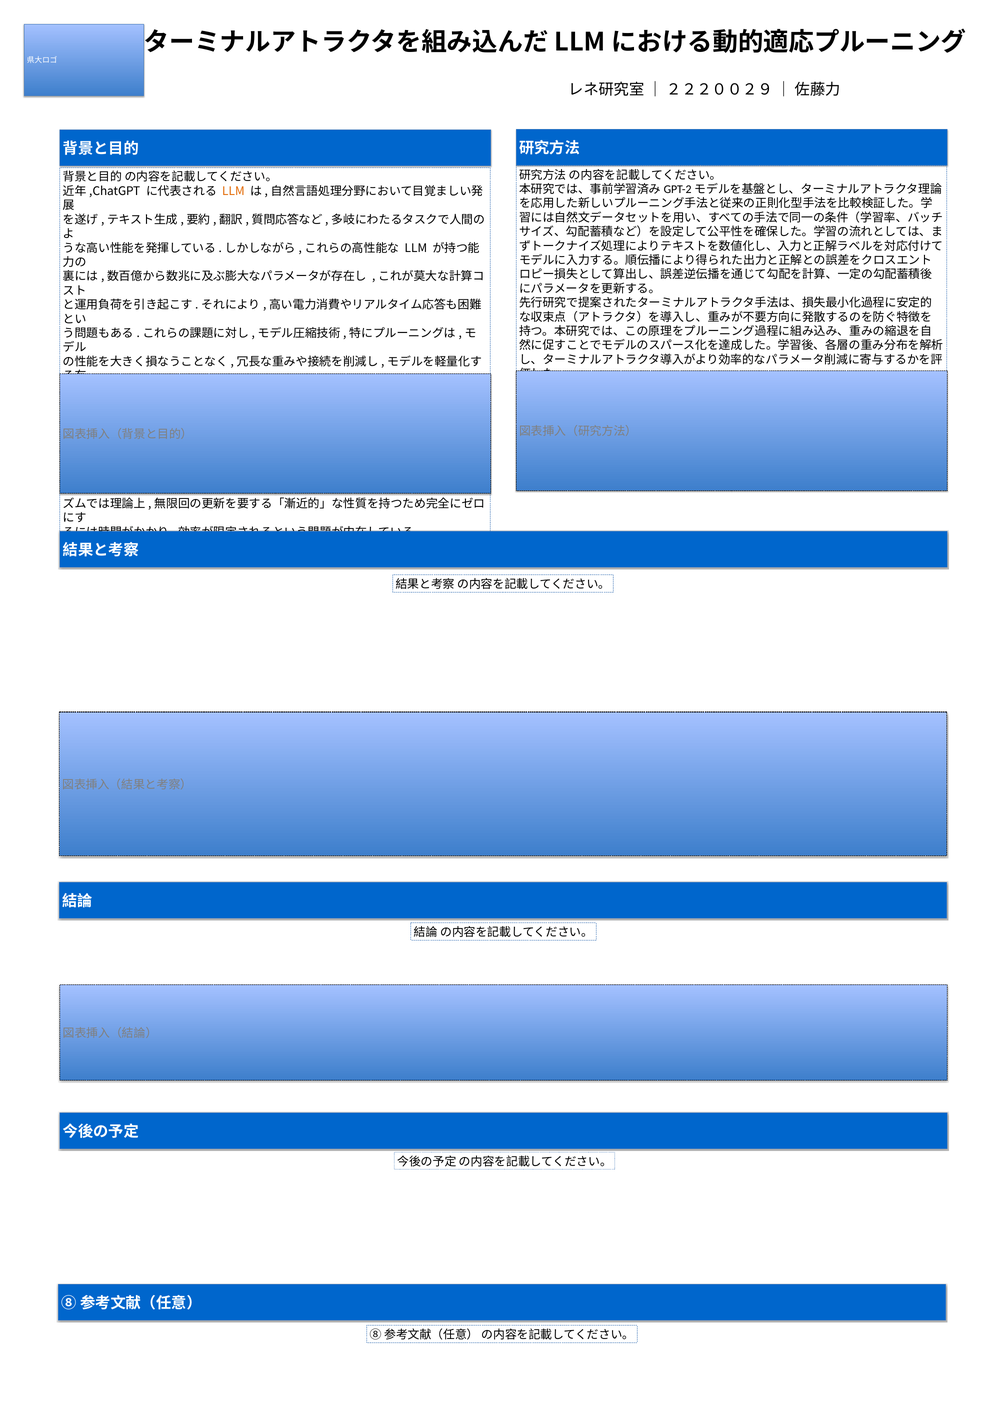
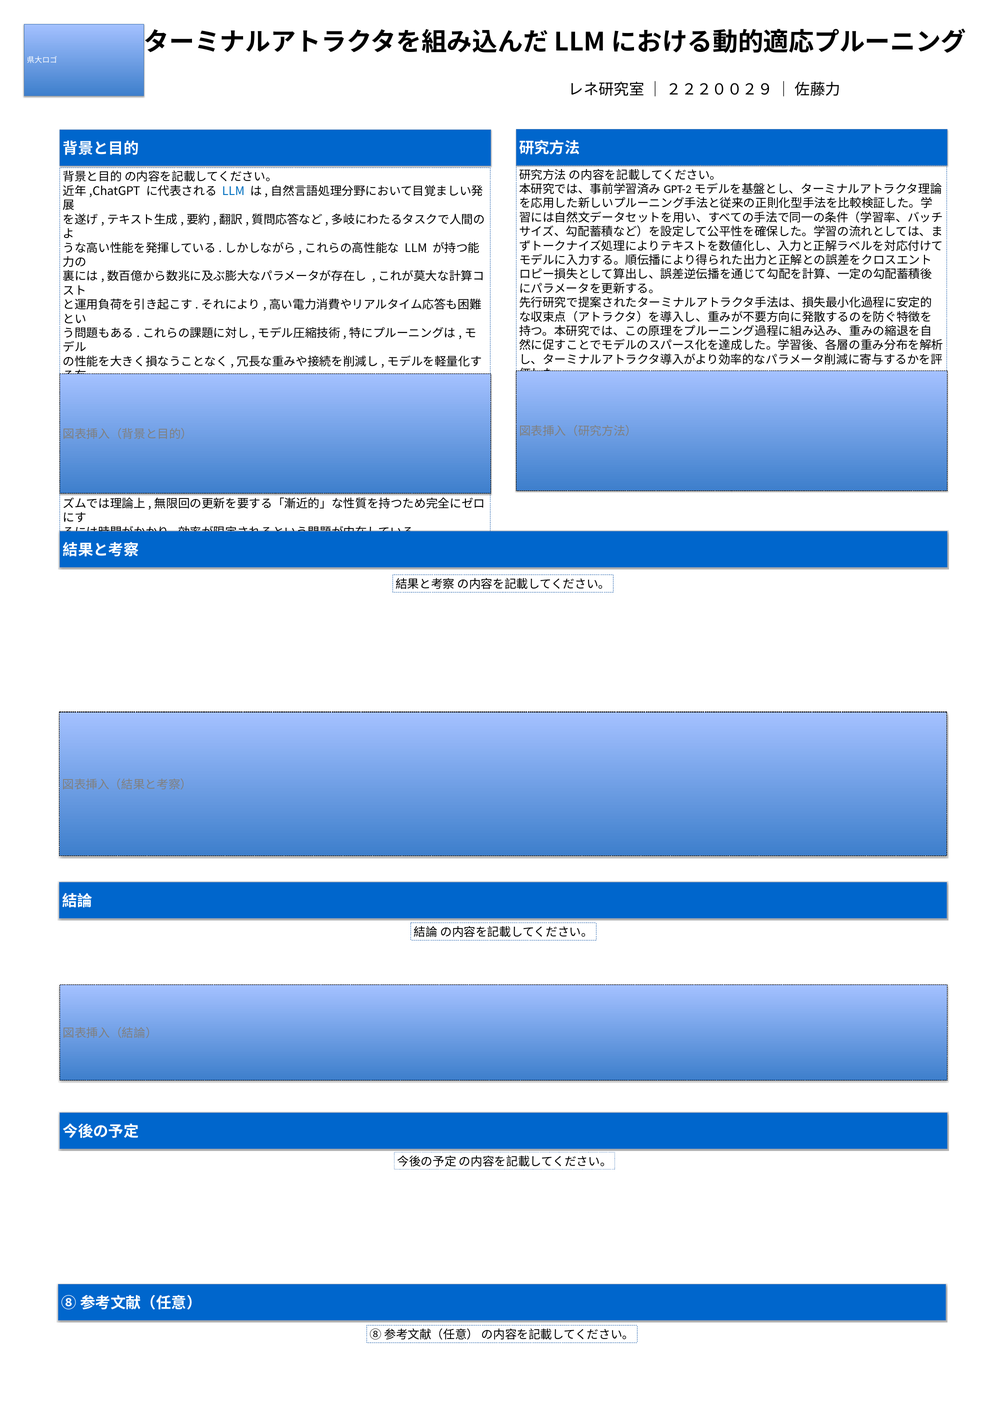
LLM at (234, 191) colour: orange -> blue
